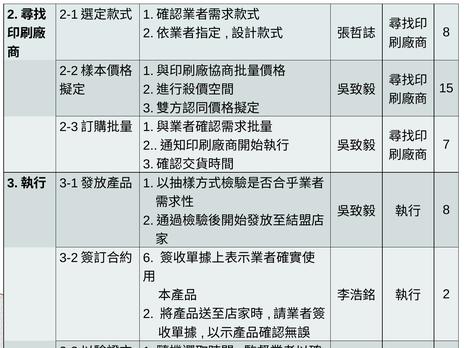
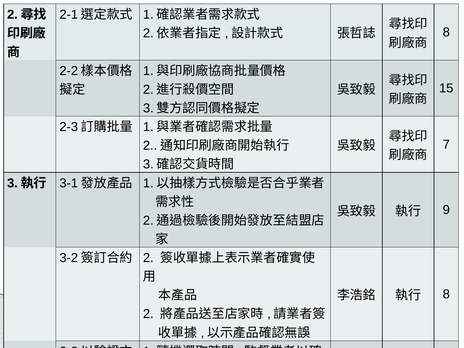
8 at (446, 210): 8 -> 9
6 at (148, 258): 6 -> 2
2 at (446, 294): 2 -> 8
